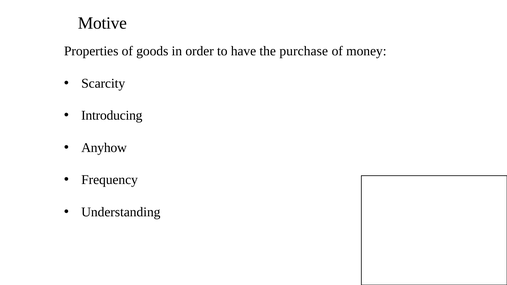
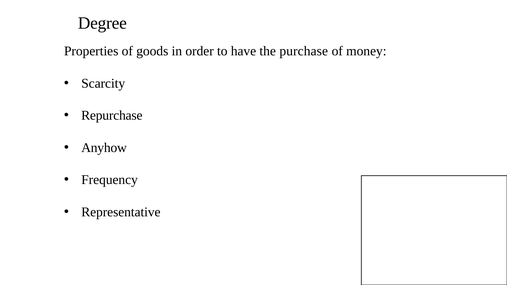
Motive: Motive -> Degree
Introducing: Introducing -> Repurchase
Understanding: Understanding -> Representative
